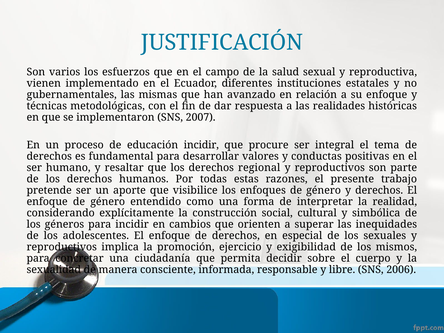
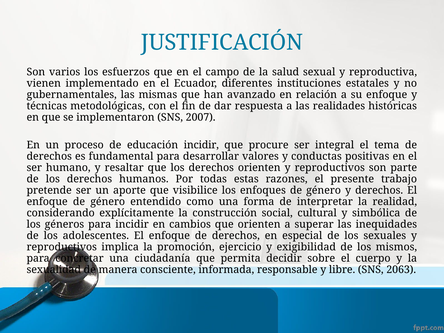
derechos regional: regional -> orienten
2006: 2006 -> 2063
